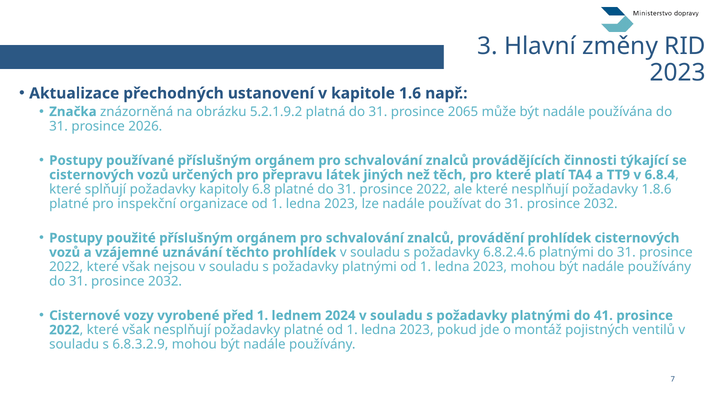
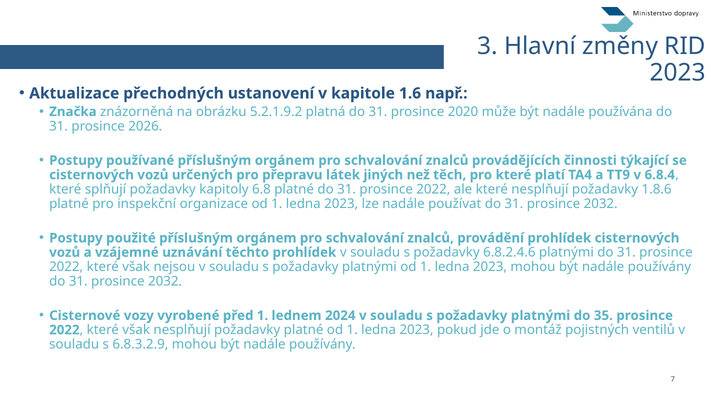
2065: 2065 -> 2020
41: 41 -> 35
